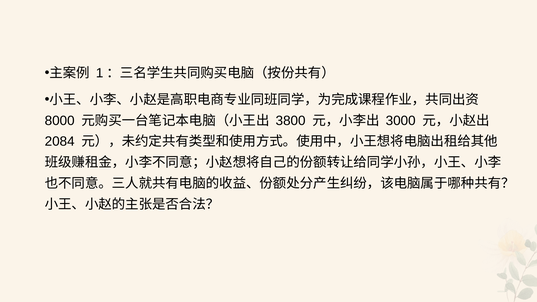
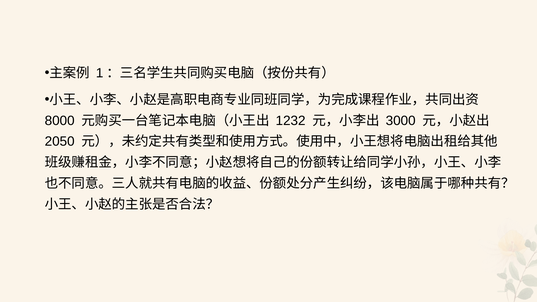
3800: 3800 -> 1232
2084: 2084 -> 2050
